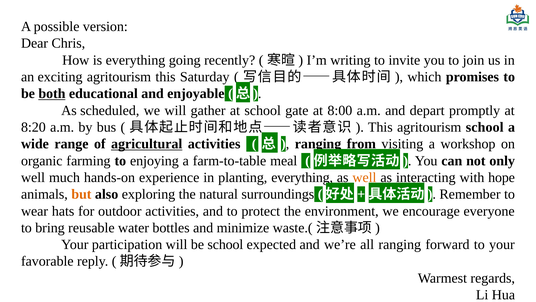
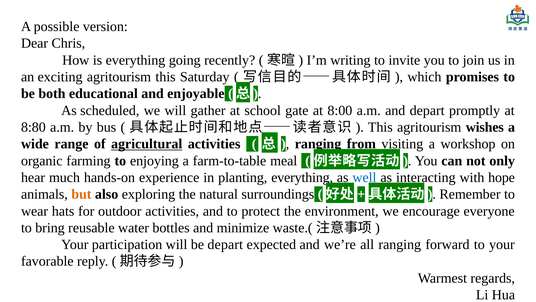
both underline: present -> none
8:20: 8:20 -> 8:80
agritourism school: school -> wishes
well at (33, 177): well -> hear
well at (364, 177) colour: orange -> blue
be school: school -> depart
